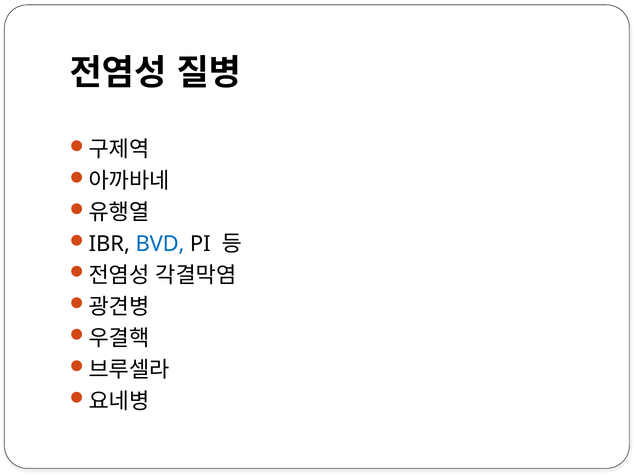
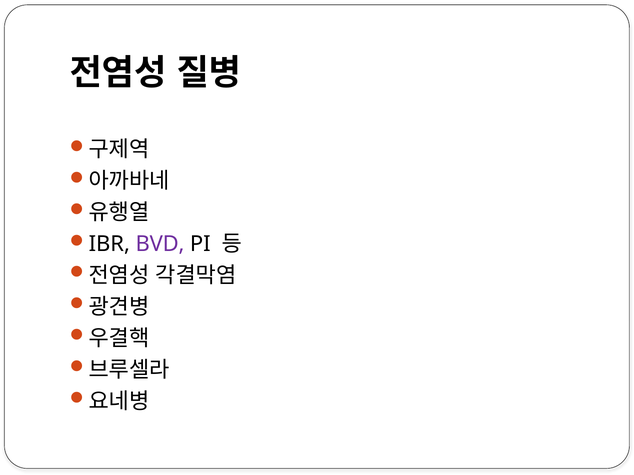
BVD colour: blue -> purple
